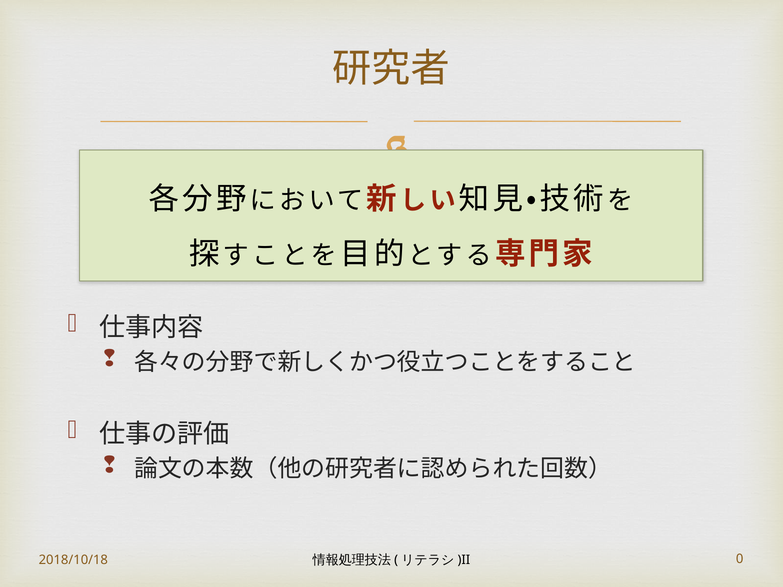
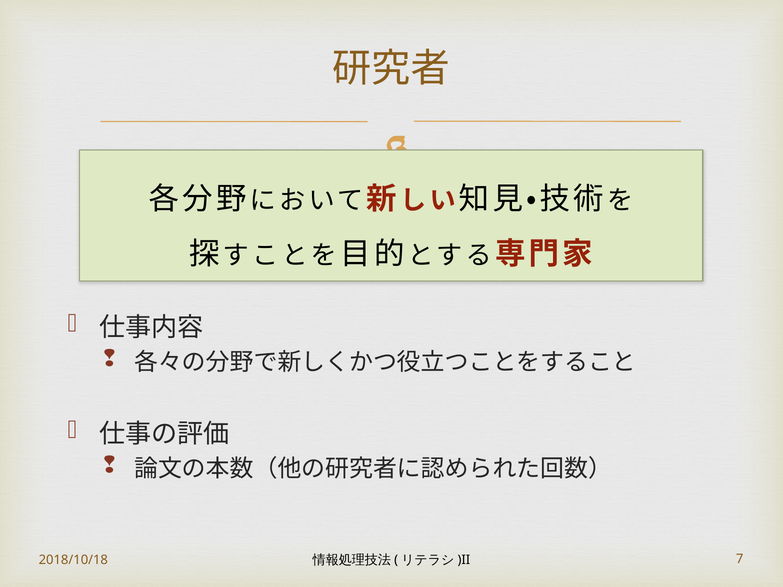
0: 0 -> 7
